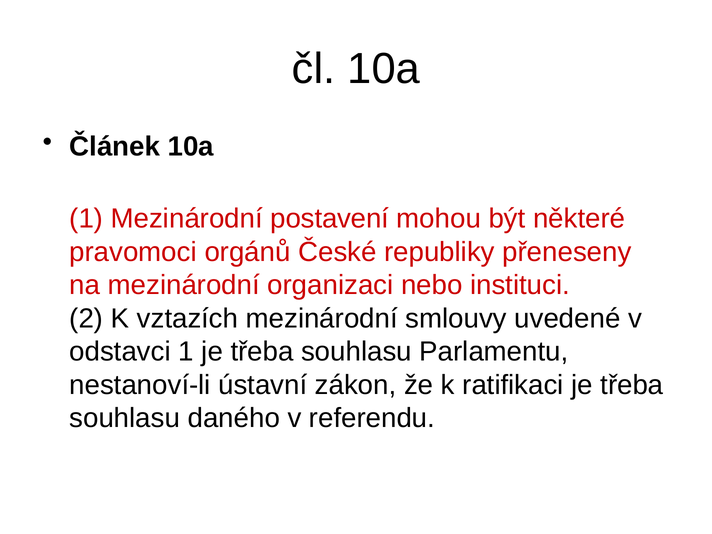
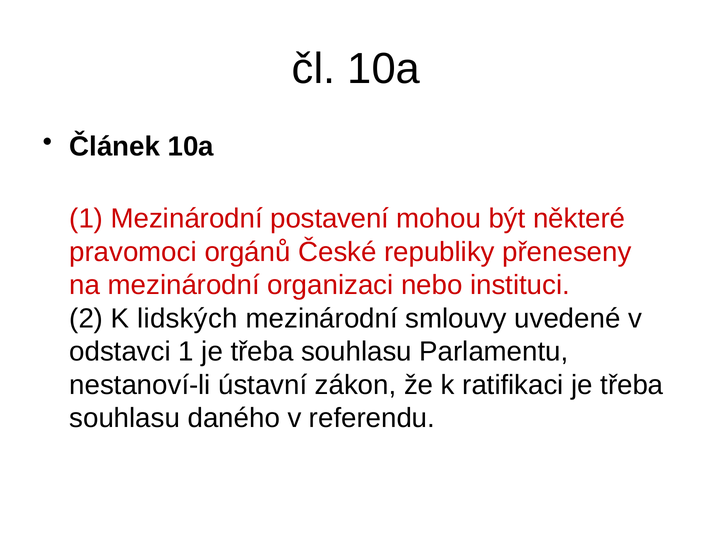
vztazích: vztazích -> lidských
